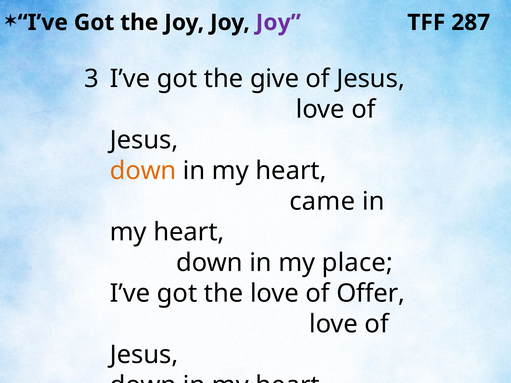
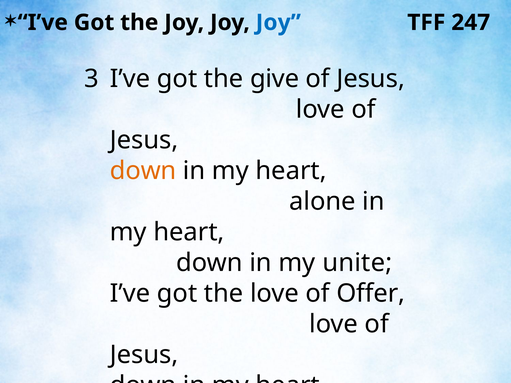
Joy at (278, 23) colour: purple -> blue
287: 287 -> 247
came: came -> alone
place: place -> unite
